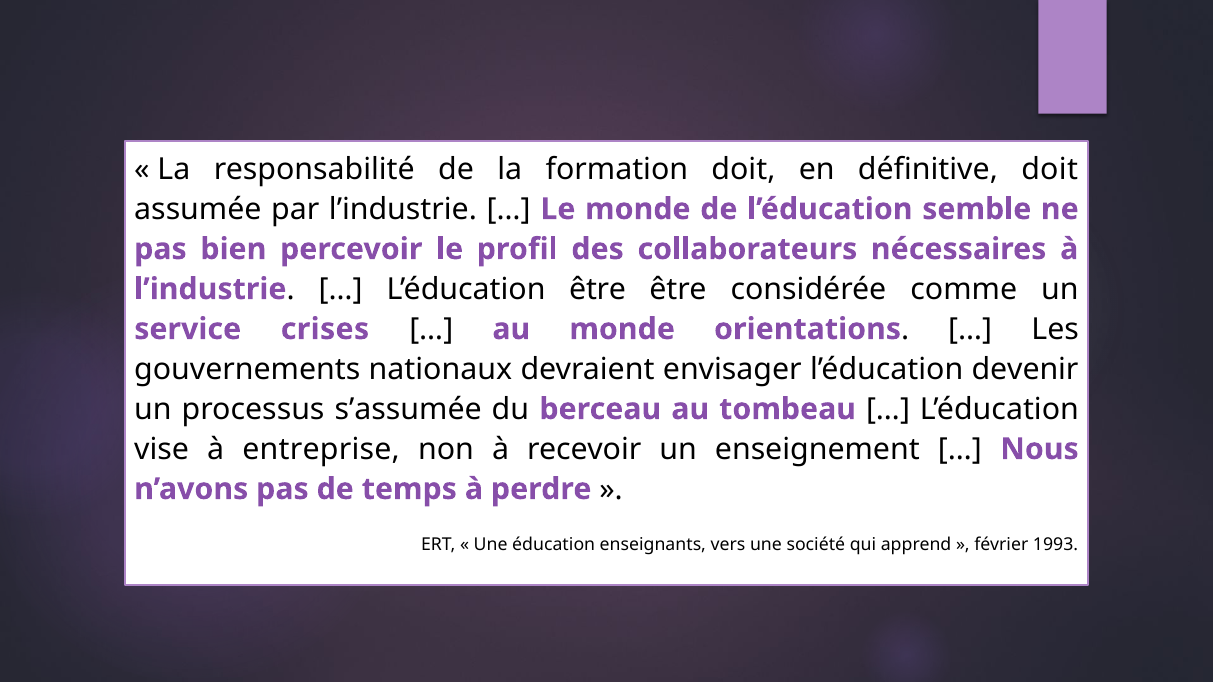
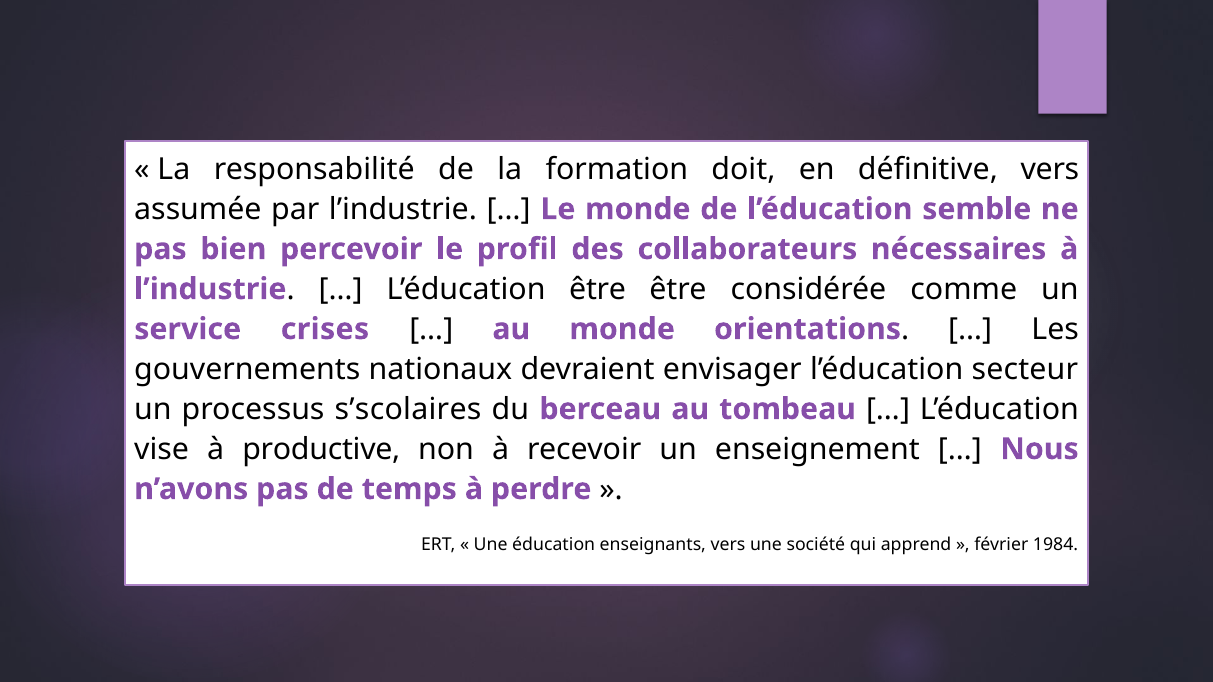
définitive doit: doit -> vers
devenir: devenir -> secteur
s’assumée: s’assumée -> s’scolaires
entreprise: entreprise -> productive
1993: 1993 -> 1984
